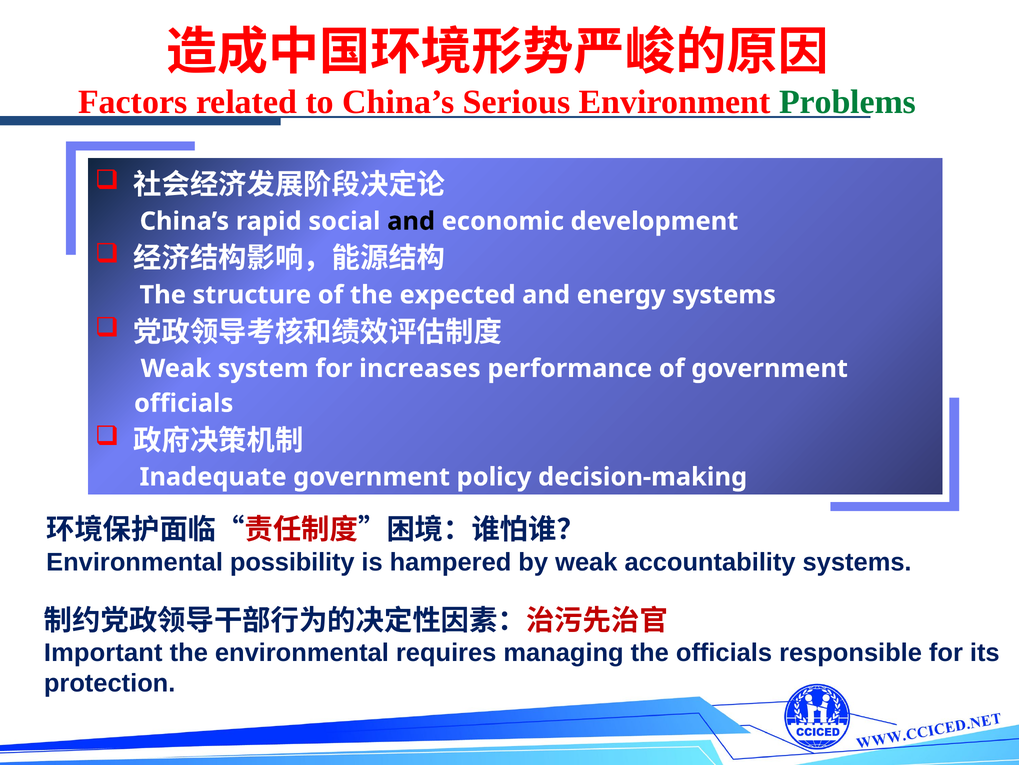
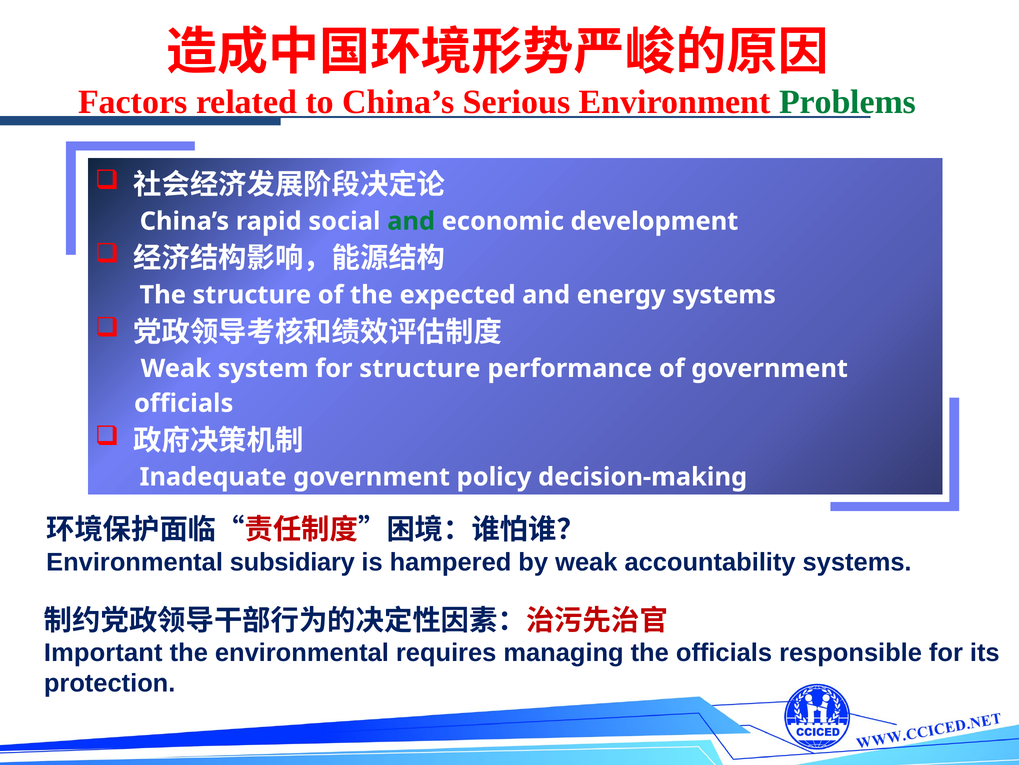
and at (411, 221) colour: black -> green
for increases: increases -> structure
possibility: possibility -> subsidiary
